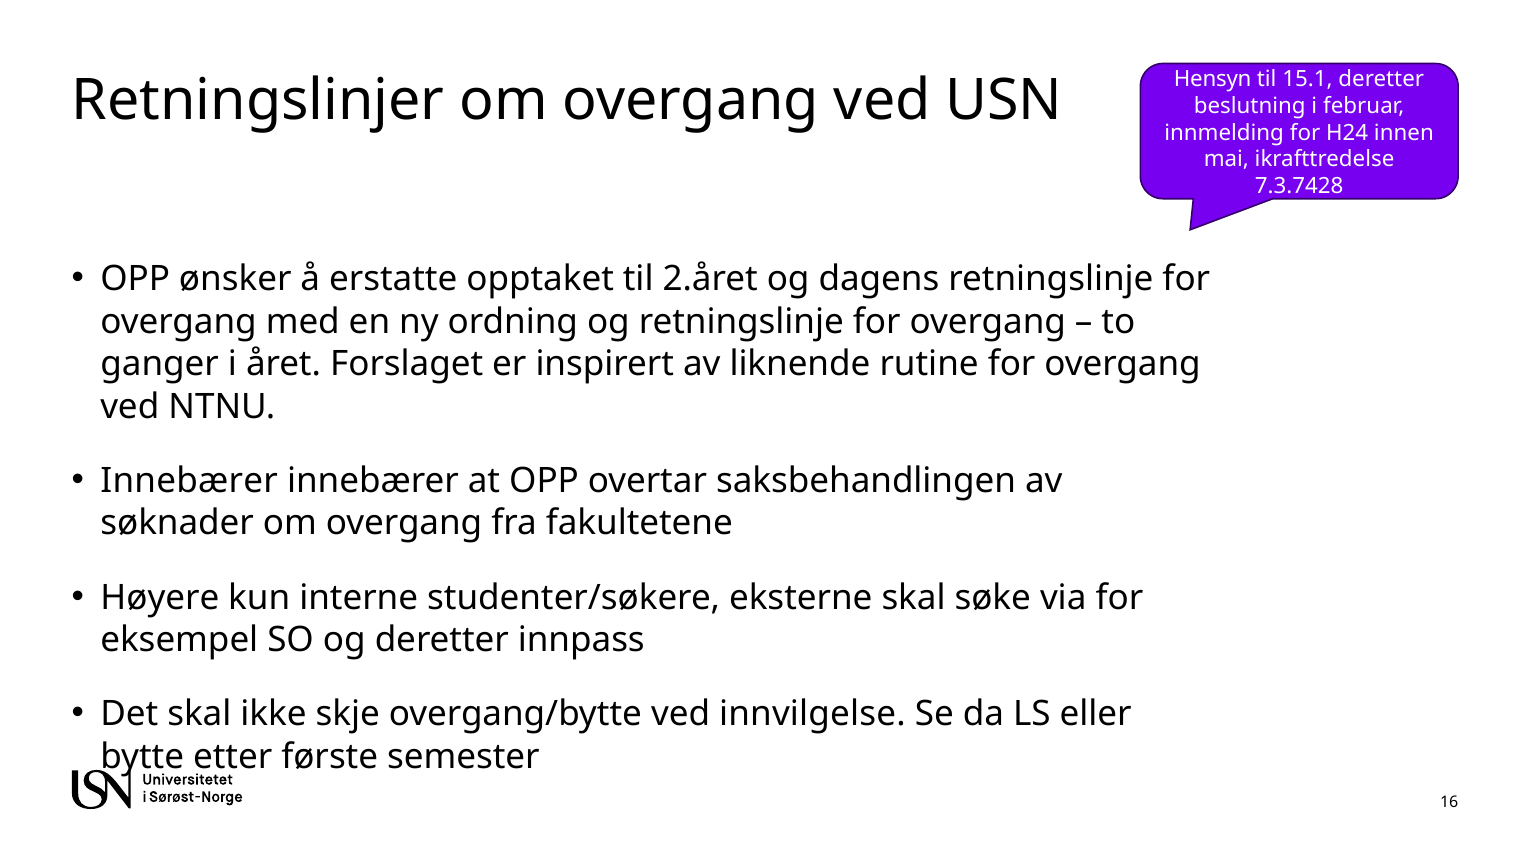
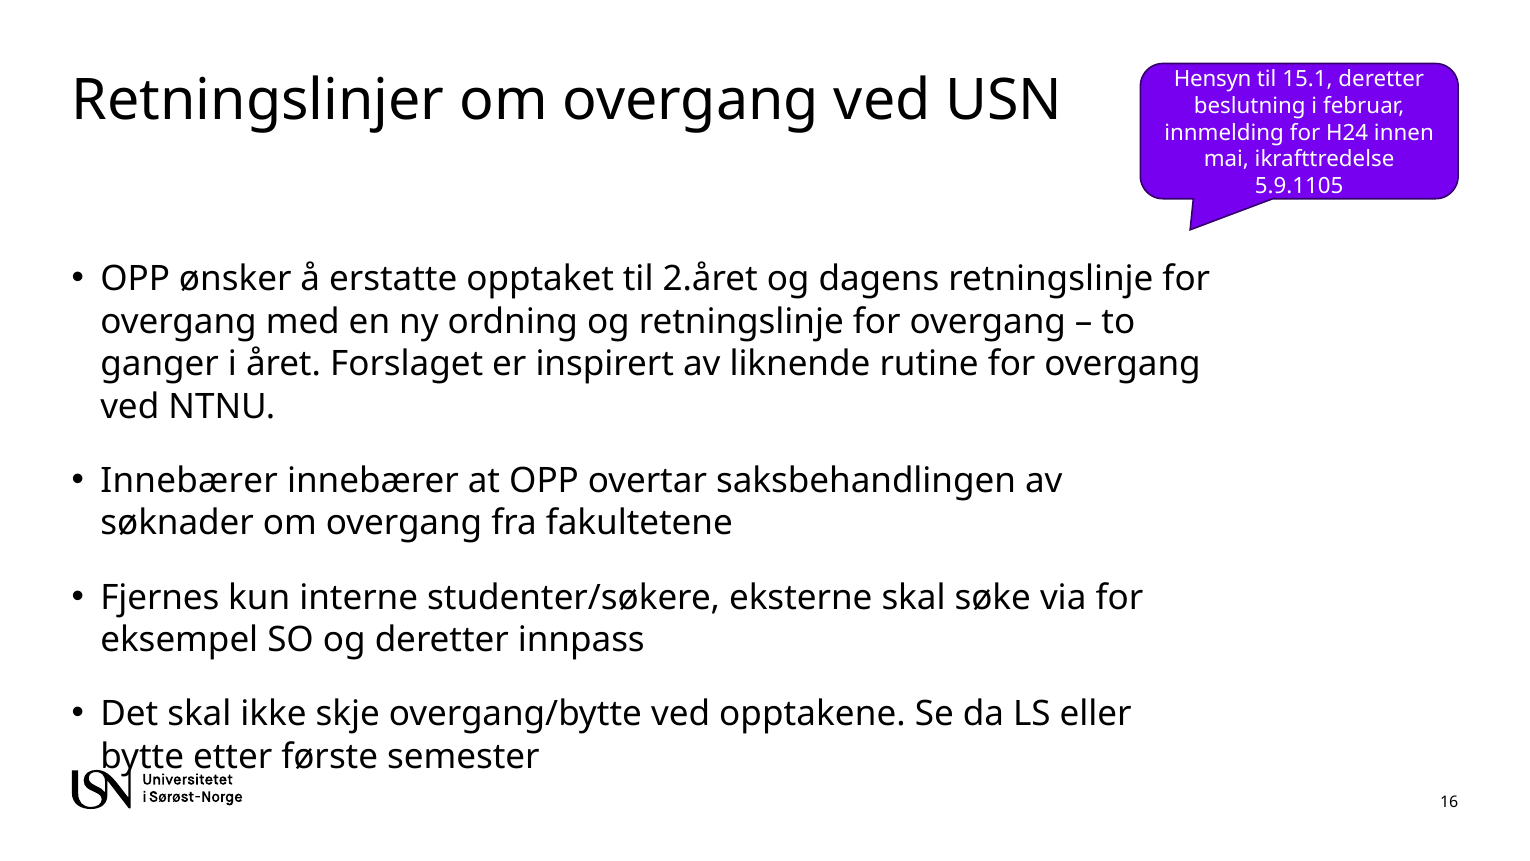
7.3.7428: 7.3.7428 -> 5.9.1105
Høyere: Høyere -> Fjernes
innvilgelse: innvilgelse -> opptakene
